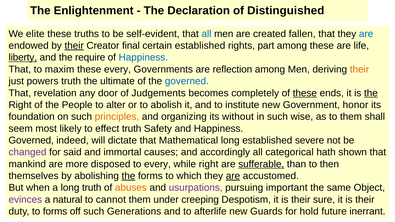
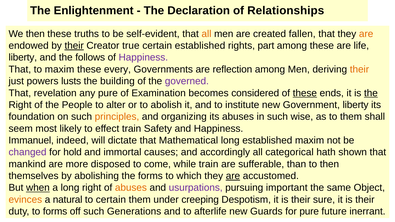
Distinguished: Distinguished -> Relationships
We elite: elite -> then
all at (206, 34) colour: blue -> orange
are at (366, 34) colour: blue -> orange
final: final -> true
liberty at (23, 58) underline: present -> none
require: require -> follows
Happiness at (143, 58) colour: blue -> purple
powers truth: truth -> lusts
ultimate: ultimate -> building
governed at (187, 81) colour: blue -> purple
any door: door -> pure
Judgements: Judgements -> Examination
completely: completely -> considered
Government honor: honor -> liberty
its without: without -> abuses
effect truth: truth -> train
Governed at (31, 140): Governed -> Immanuel
established severe: severe -> maxim
said: said -> hold
to every: every -> come
while right: right -> train
sufferable underline: present -> none
the at (128, 176) underline: present -> none
when underline: none -> present
long truth: truth -> right
evinces colour: purple -> orange
to cannot: cannot -> certain
for hold: hold -> pure
